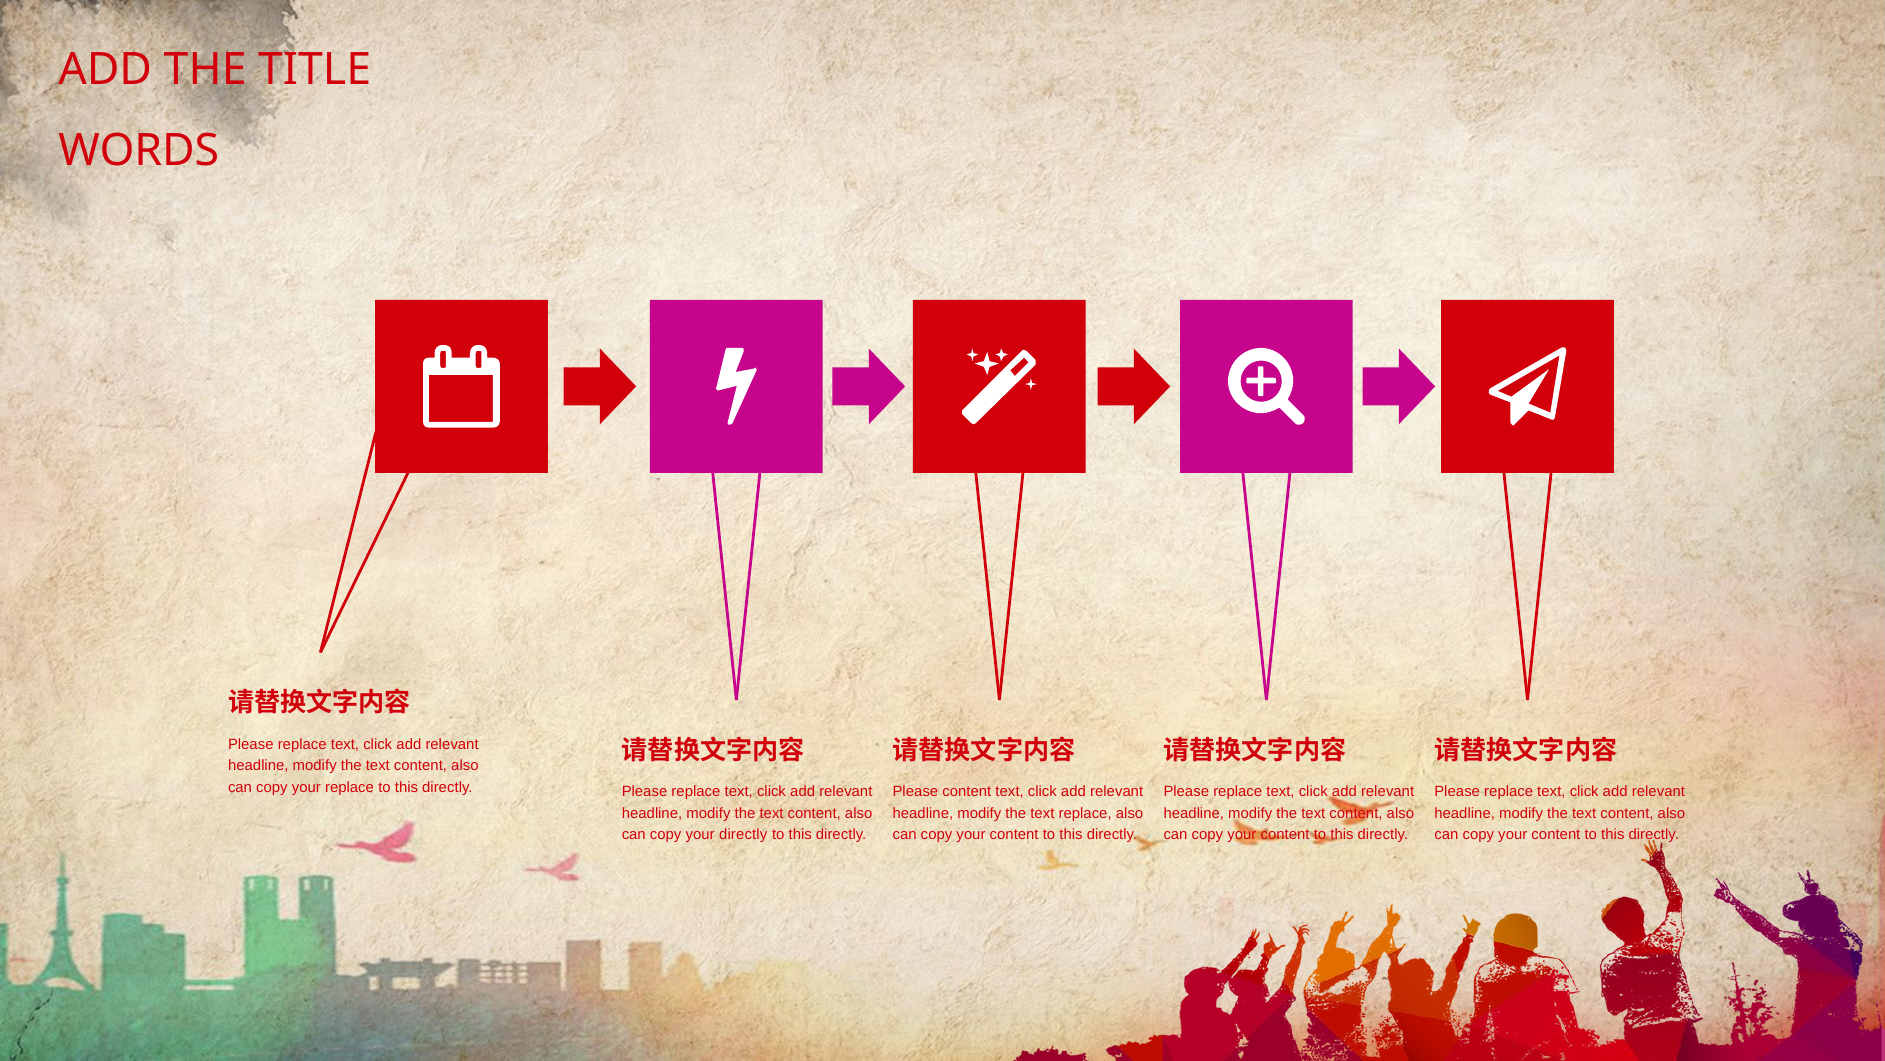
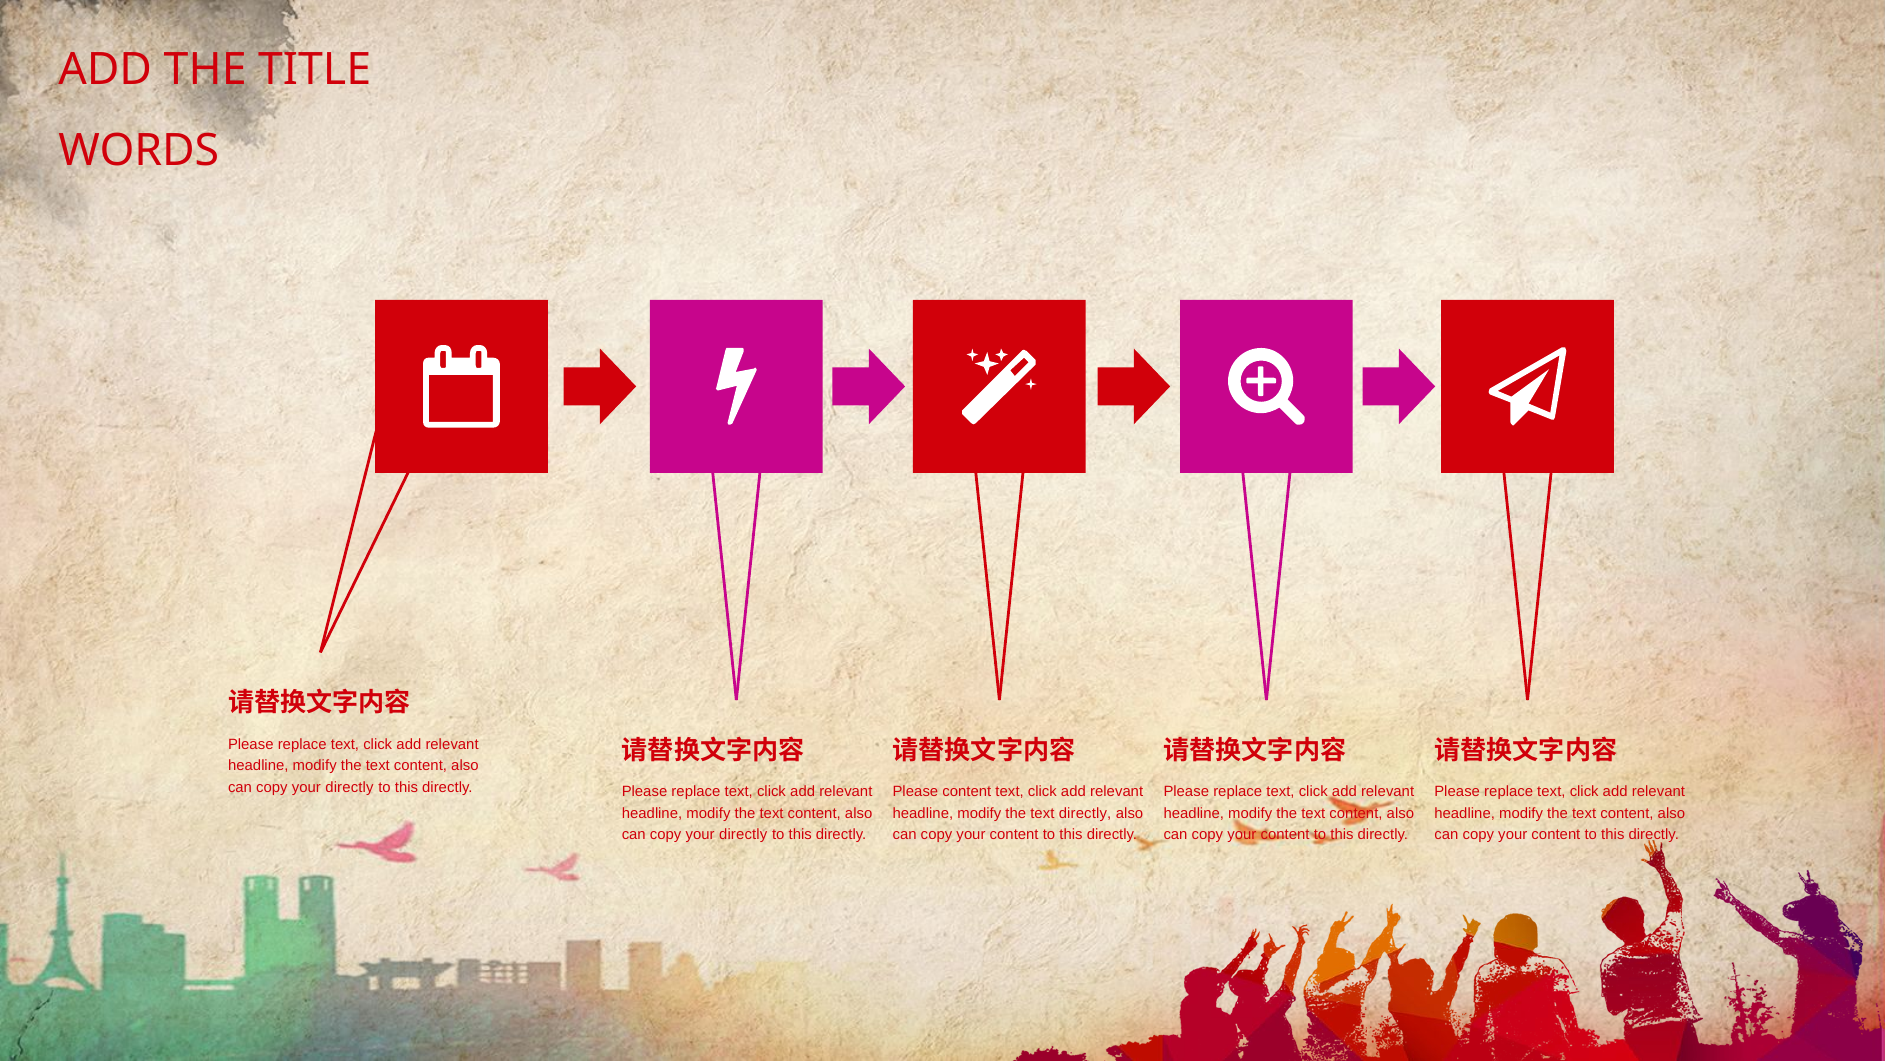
replace at (350, 787): replace -> directly
text replace: replace -> directly
